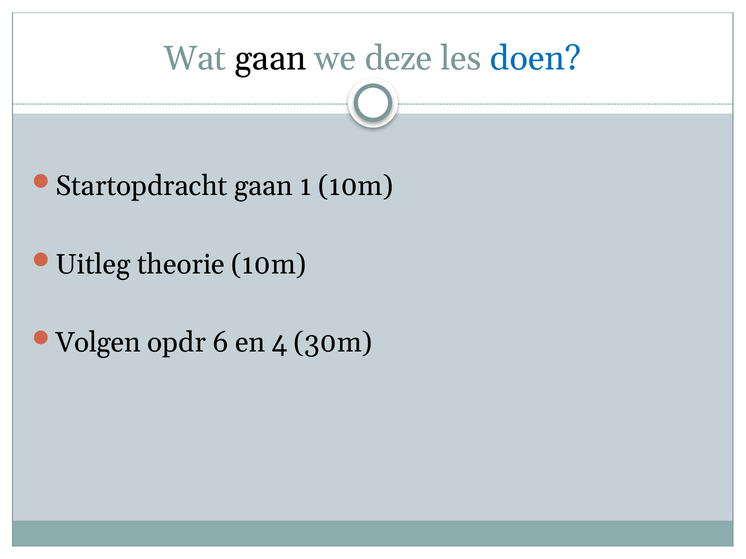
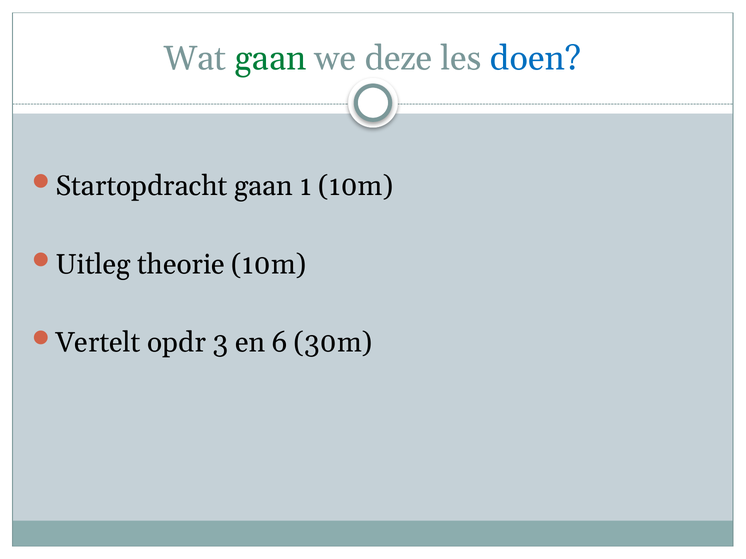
gaan at (271, 59) colour: black -> green
Volgen: Volgen -> Vertelt
6: 6 -> 3
4: 4 -> 6
